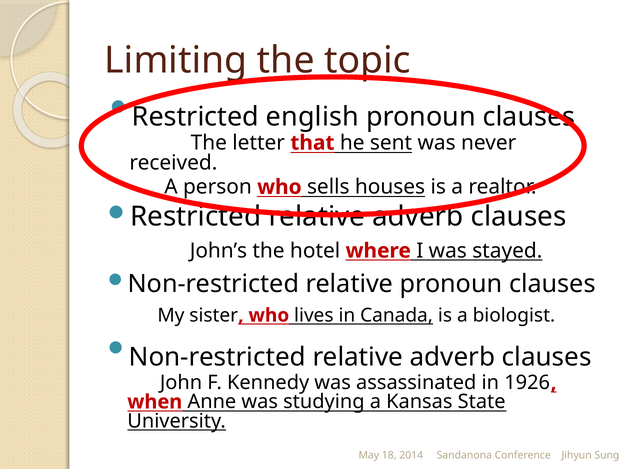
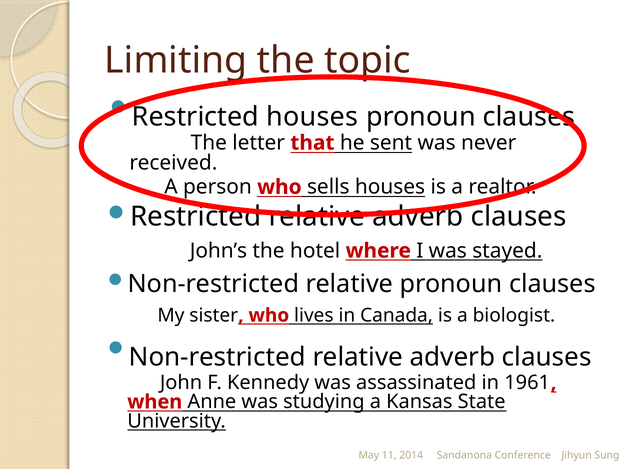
Restricted english: english -> houses
1926: 1926 -> 1961
18: 18 -> 11
